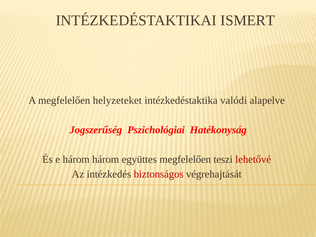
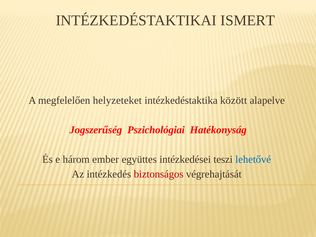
valódi: valódi -> között
három három: három -> ember
együttes megfelelően: megfelelően -> intézkedései
lehetővé colour: red -> blue
